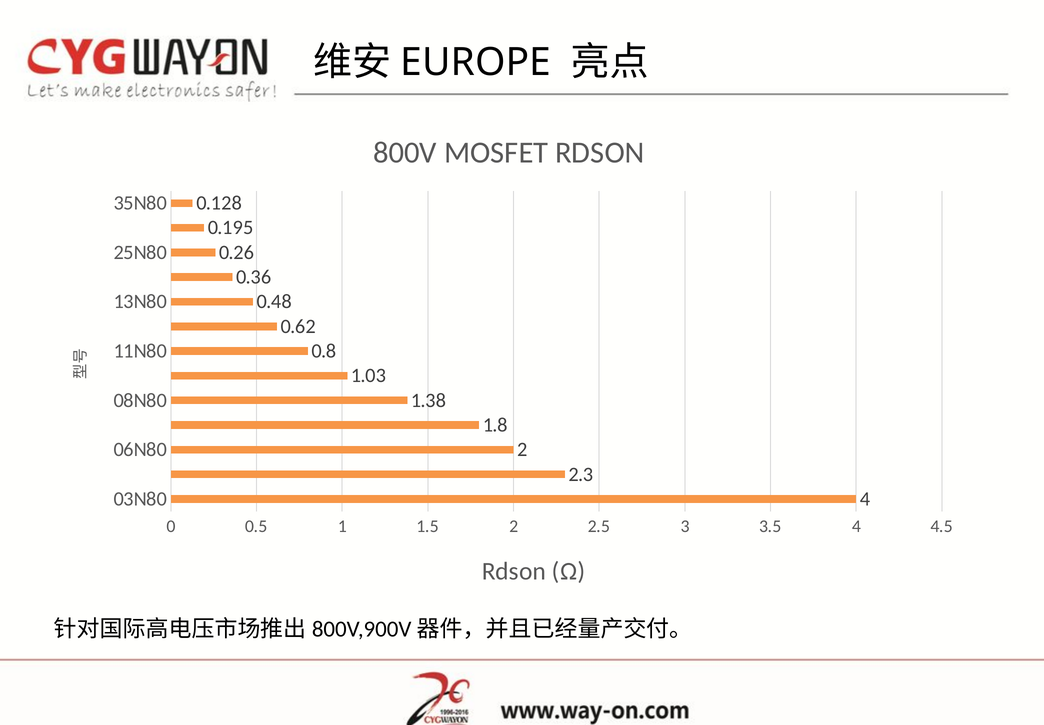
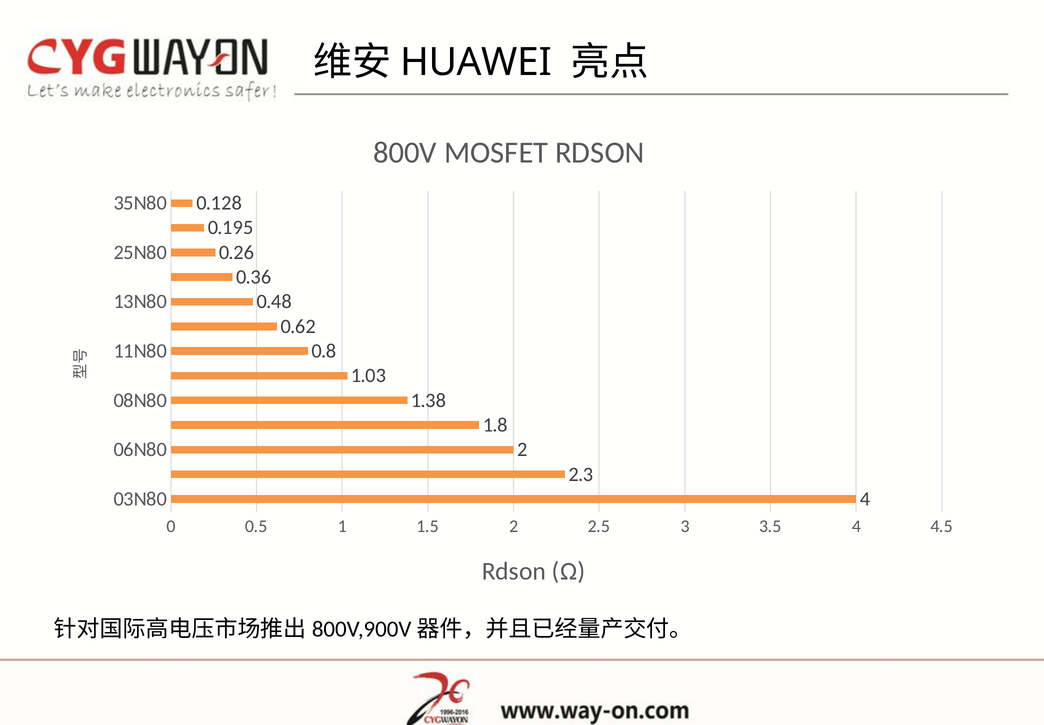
EUROPE: EUROPE -> HUAWEI
